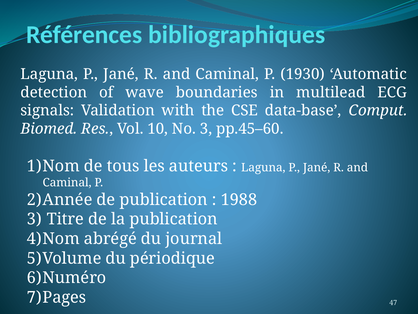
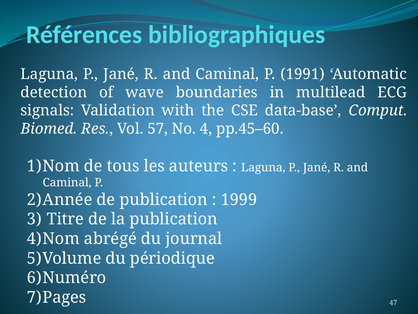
1930: 1930 -> 1991
10: 10 -> 57
No 3: 3 -> 4
1988: 1988 -> 1999
